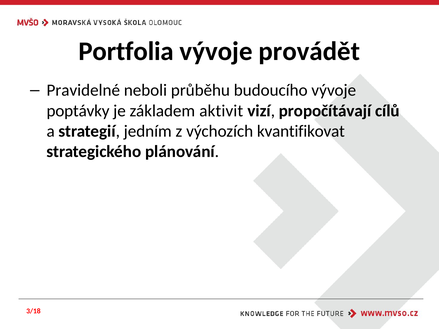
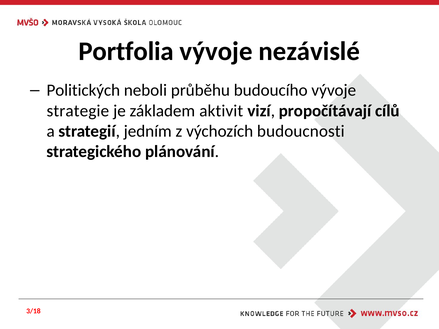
provádět: provádět -> nezávislé
Pravidelné: Pravidelné -> Politických
poptávky: poptávky -> strategie
kvantifikovat: kvantifikovat -> budoucnosti
